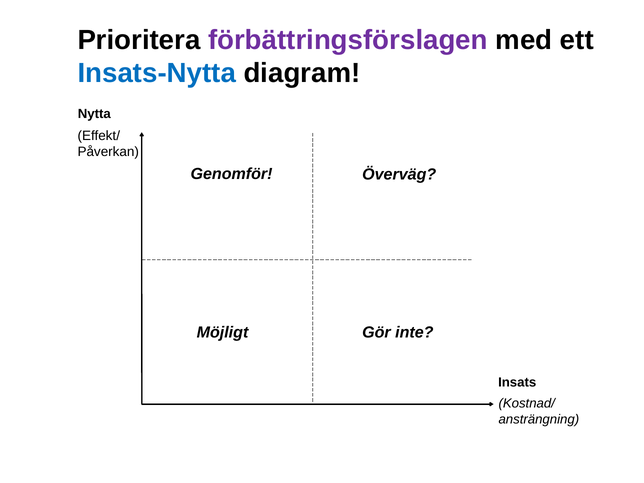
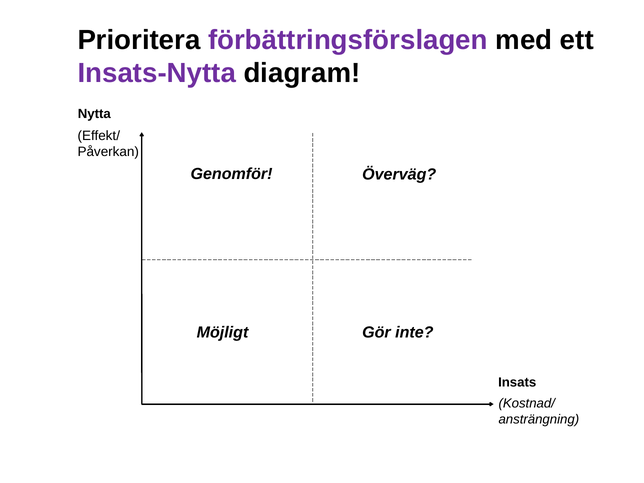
Insats-Nytta colour: blue -> purple
